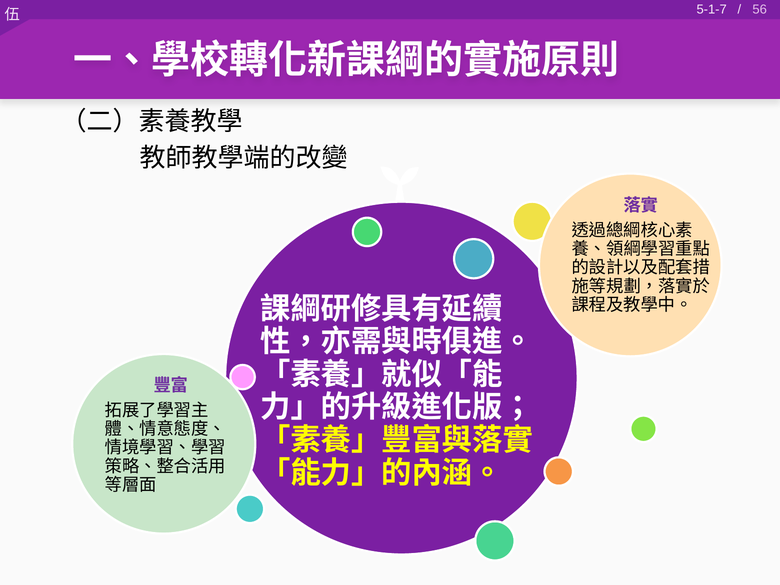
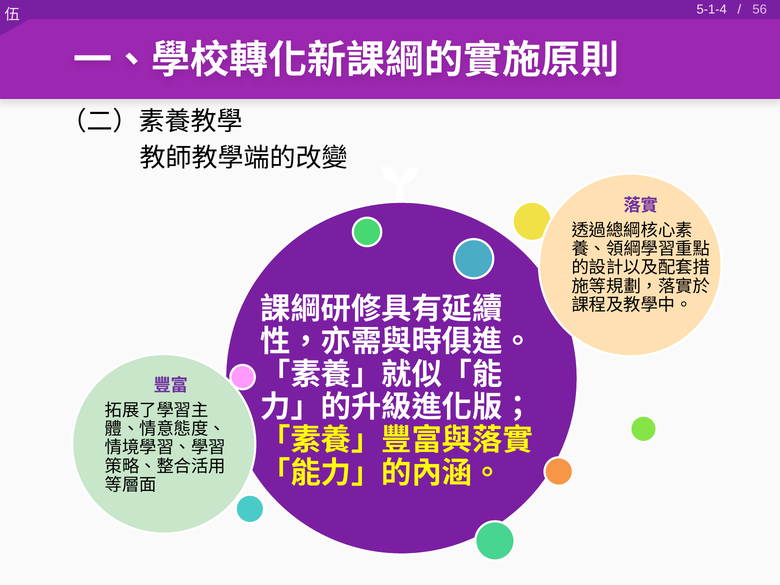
5-1-7: 5-1-7 -> 5-1-4
